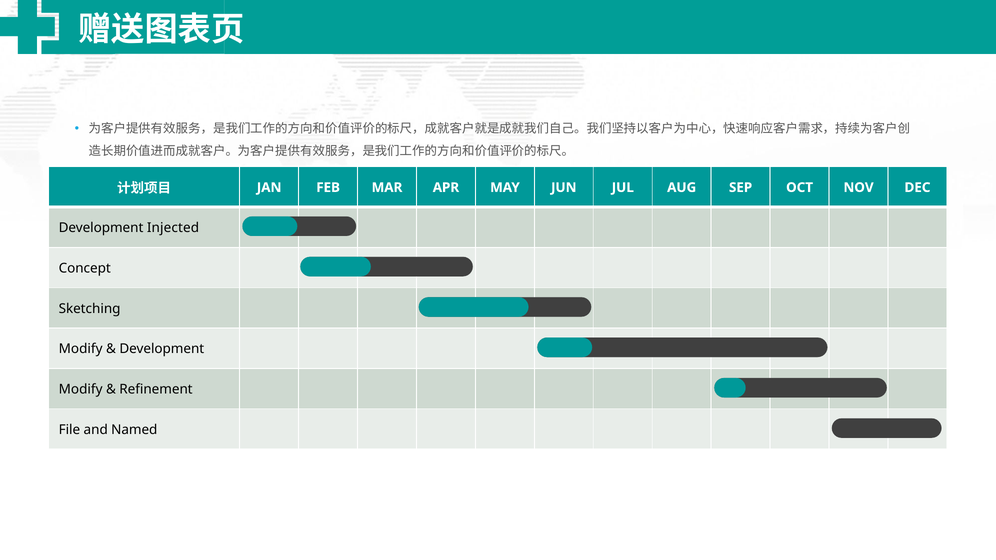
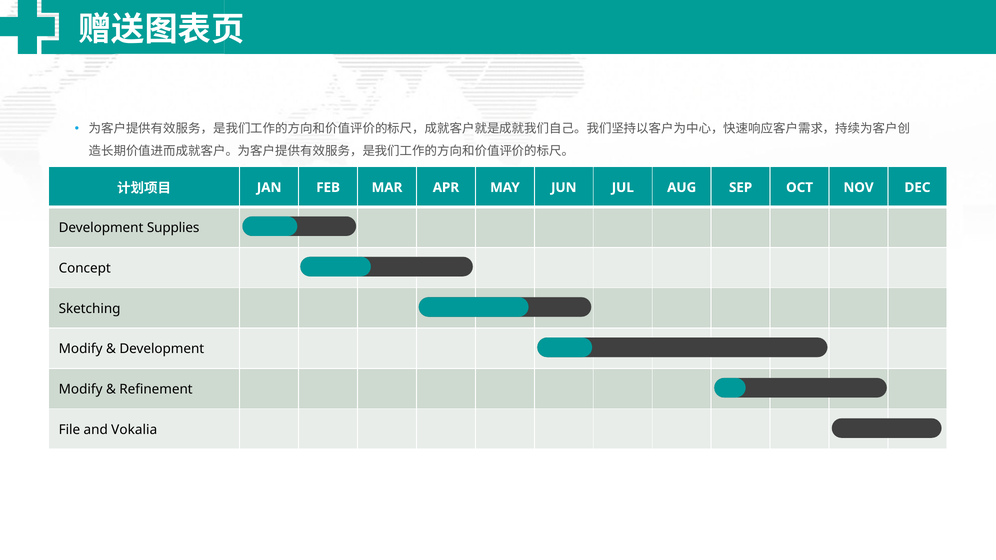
Injected: Injected -> Supplies
Named: Named -> Vokalia
